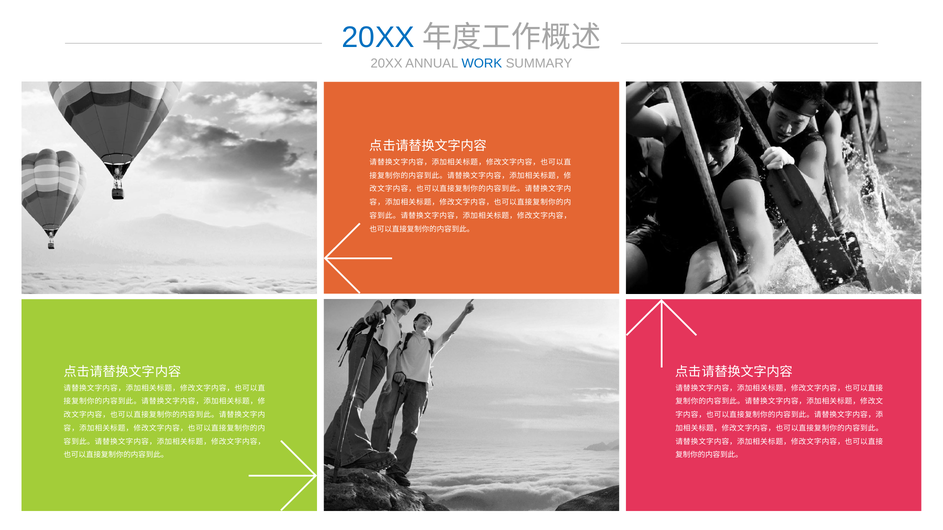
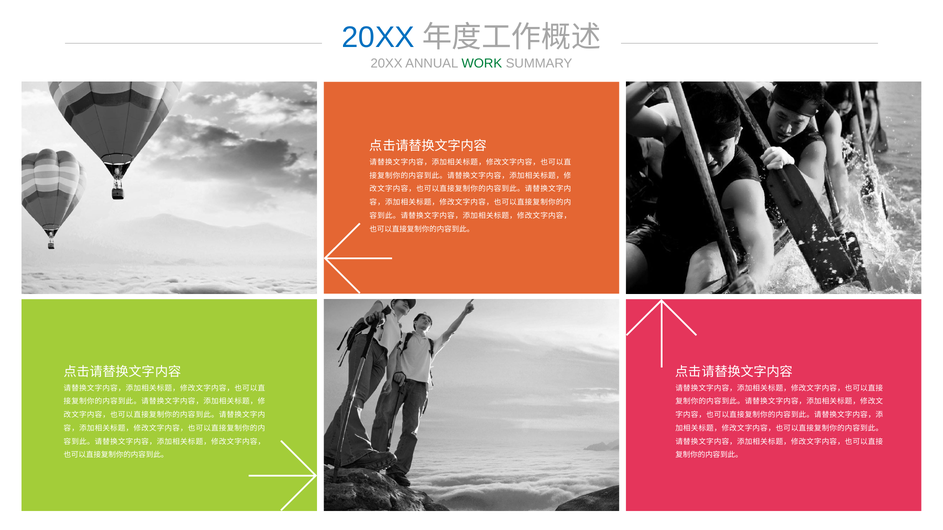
WORK colour: blue -> green
